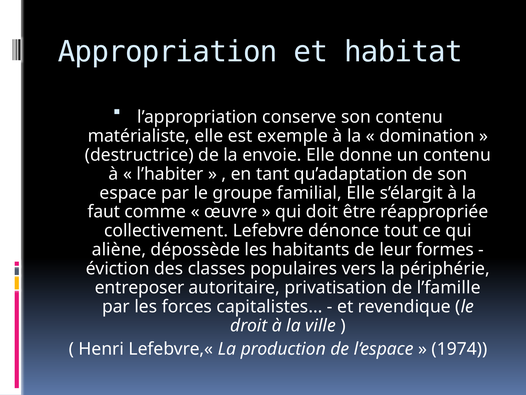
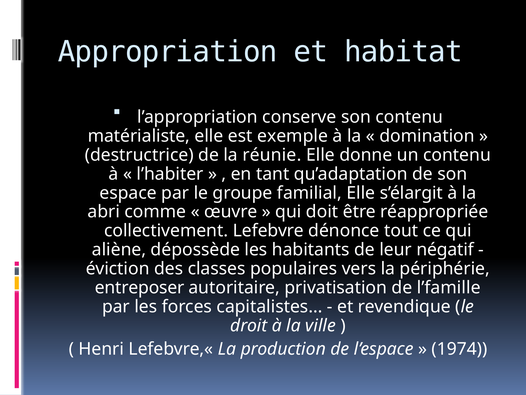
envoie: envoie -> réunie
faut: faut -> abri
formes: formes -> négatif
